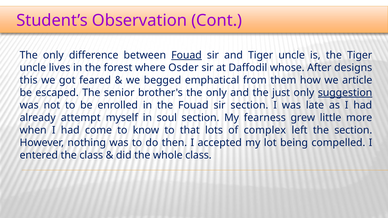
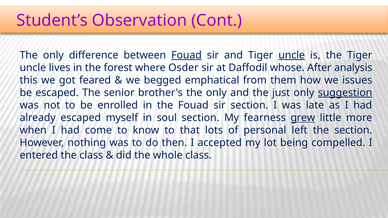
uncle at (292, 55) underline: none -> present
designs: designs -> analysis
article: article -> issues
already attempt: attempt -> escaped
grew underline: none -> present
complex: complex -> personal
